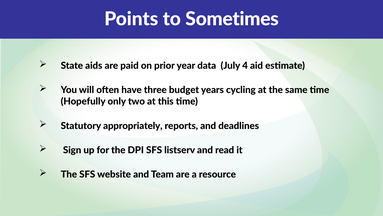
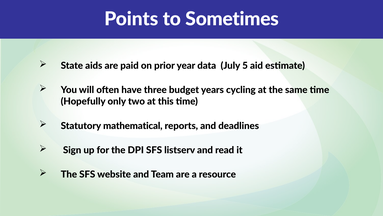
4: 4 -> 5
appropriately: appropriately -> mathematical
